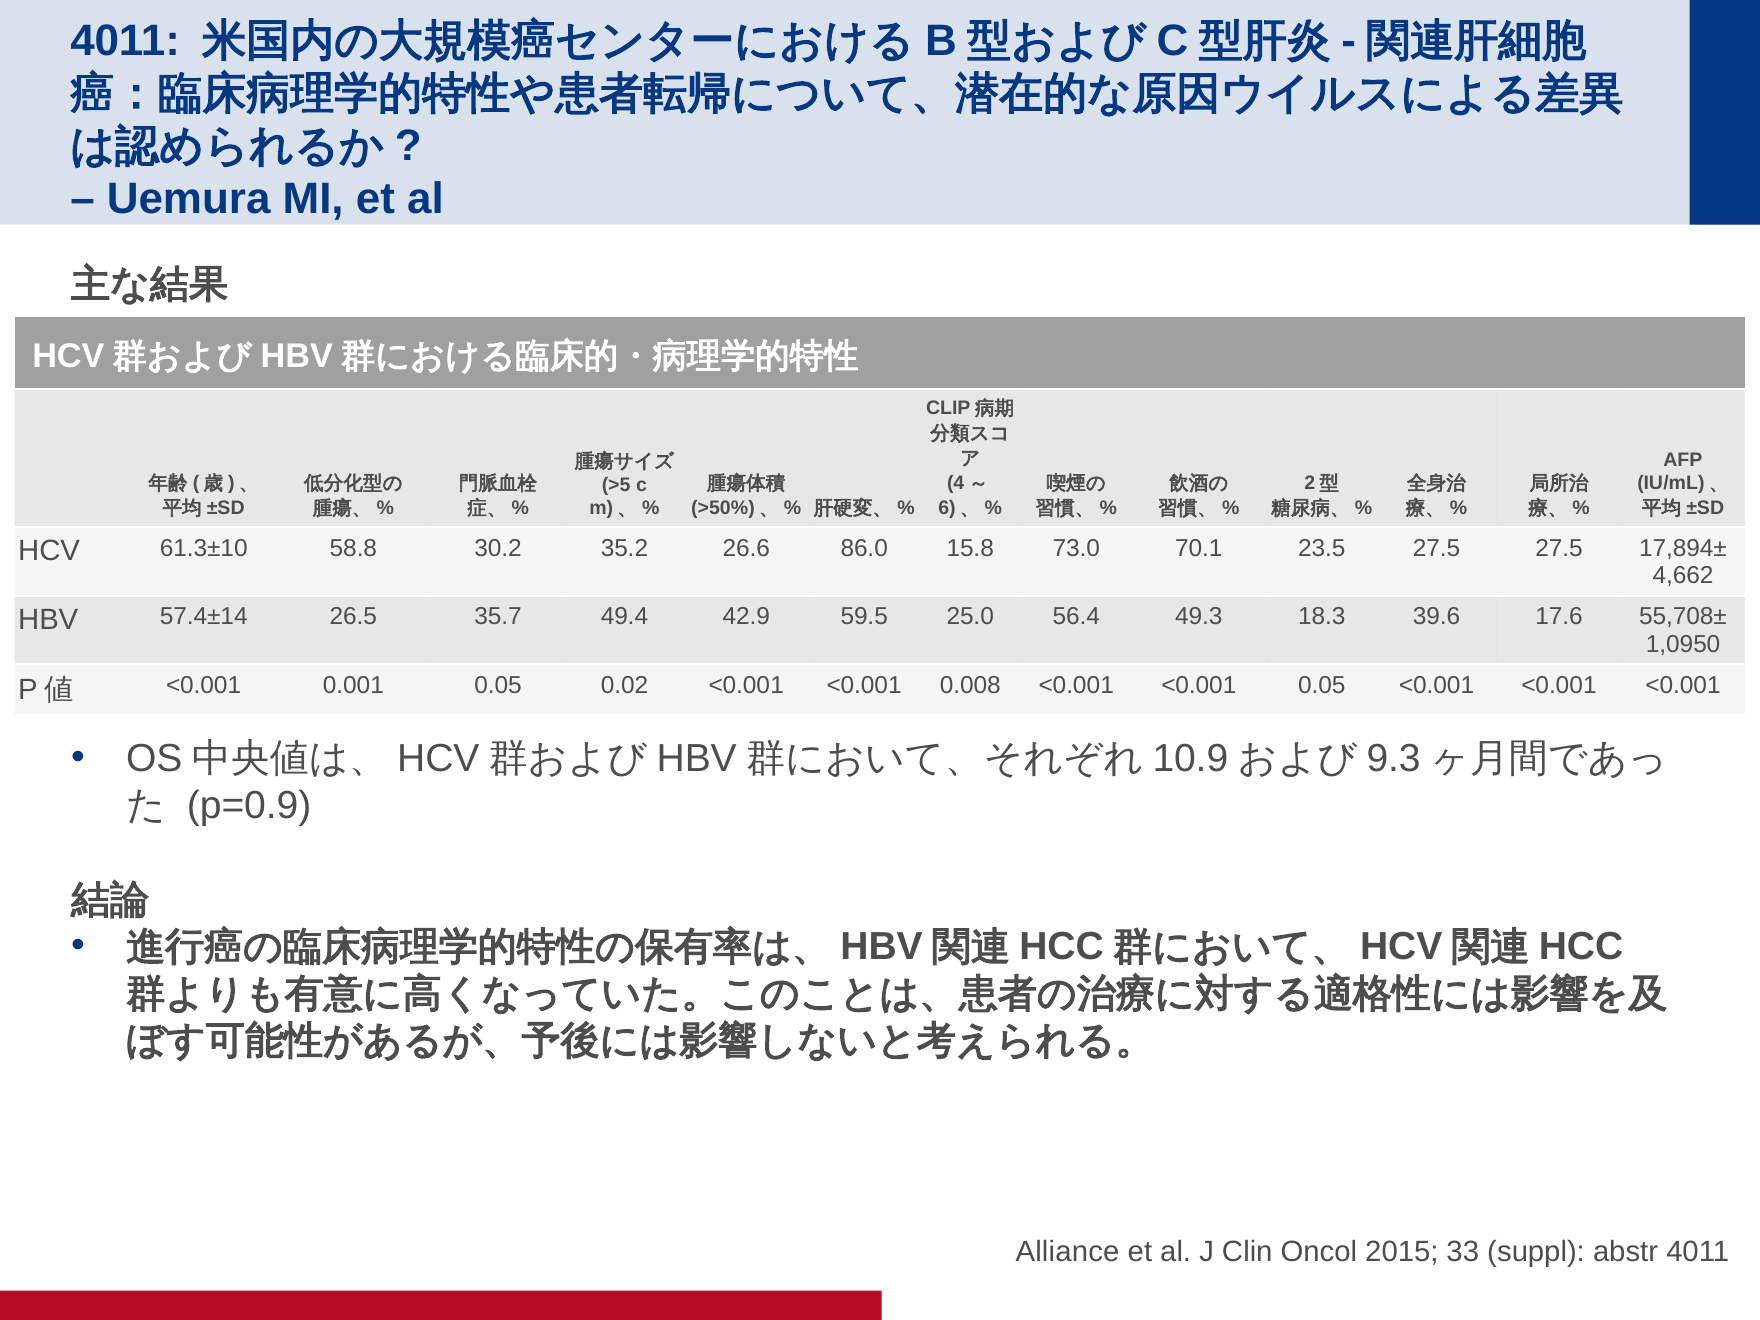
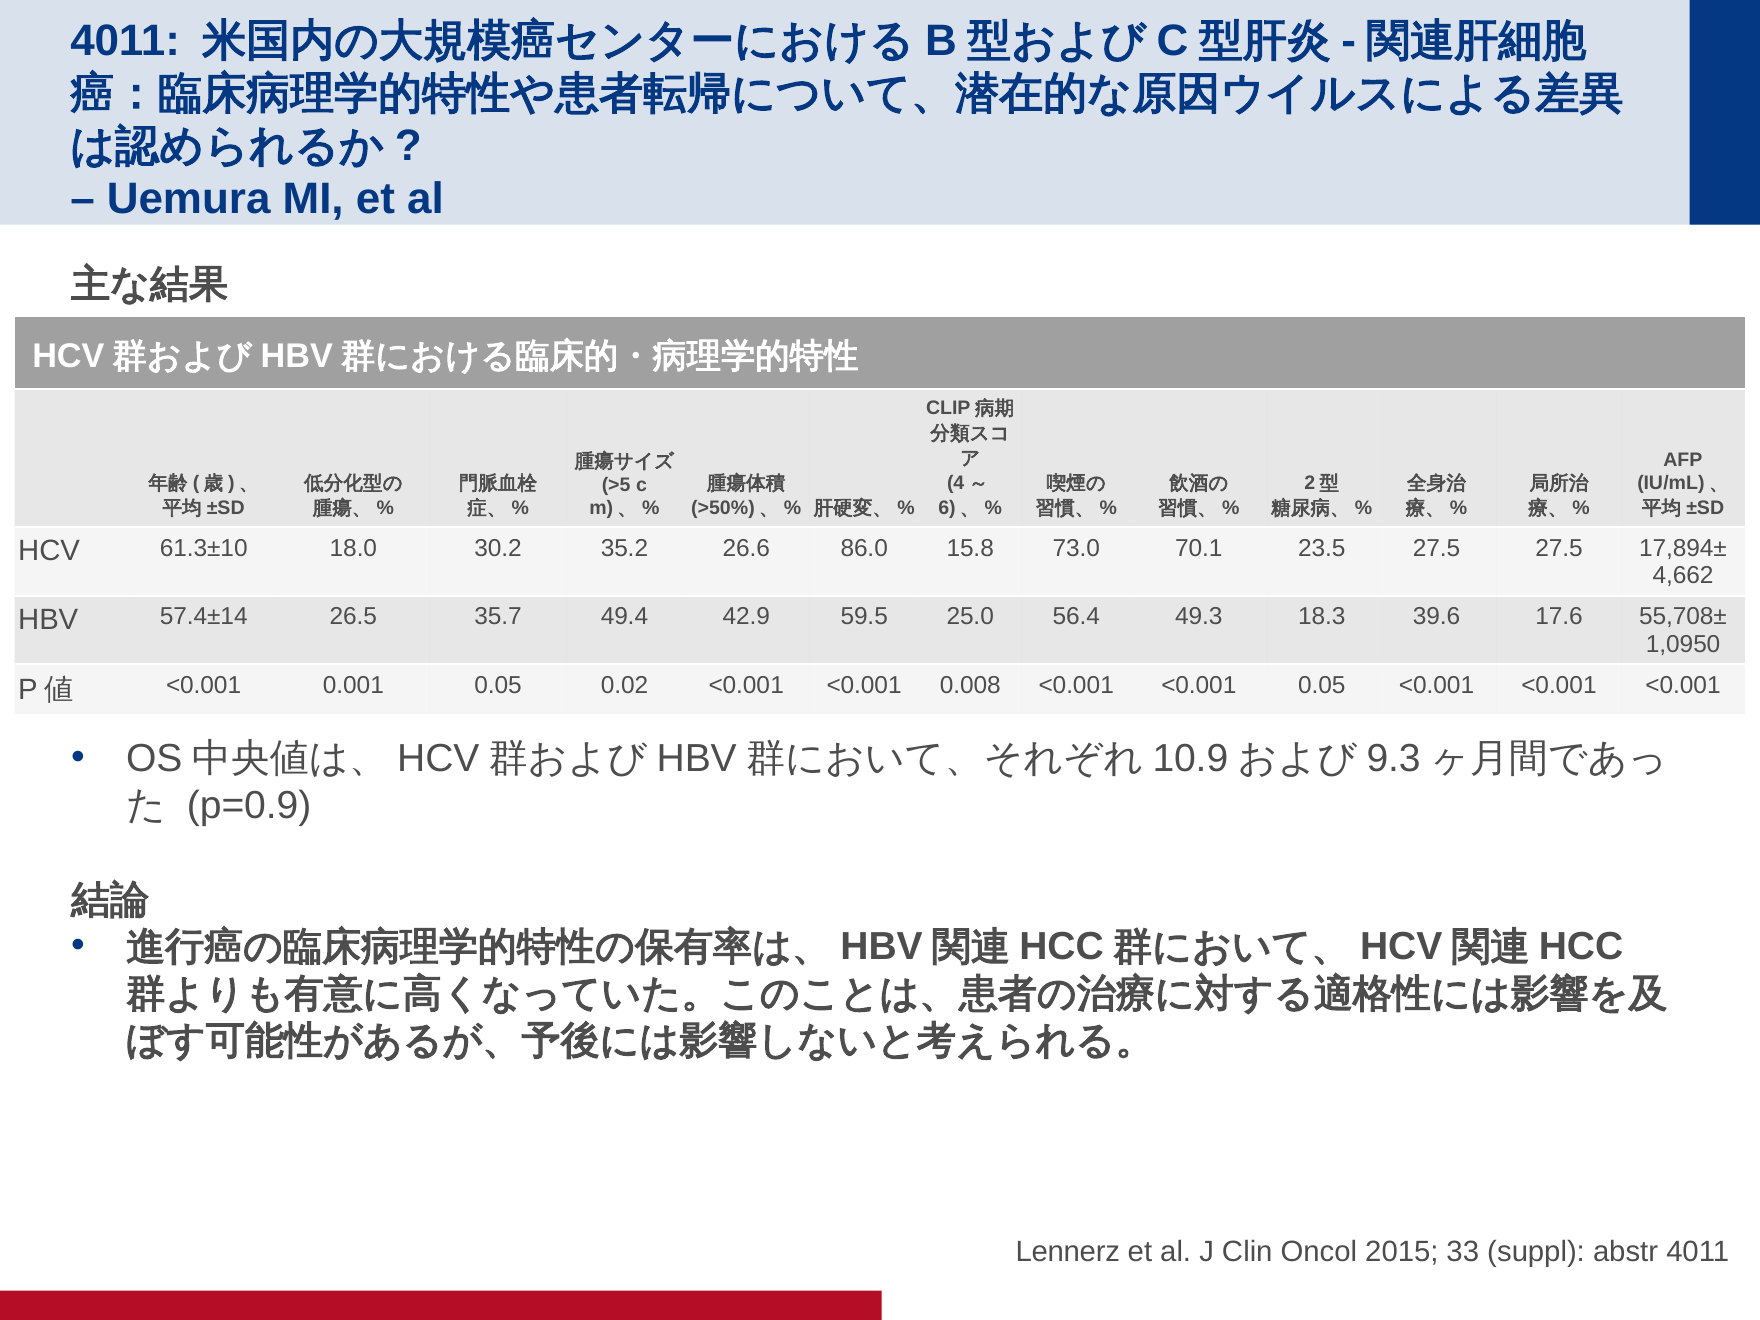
58.8: 58.8 -> 18.0
Alliance: Alliance -> Lennerz
